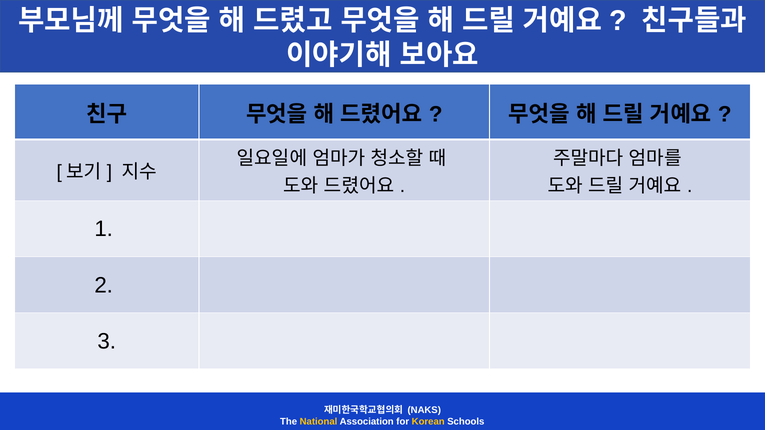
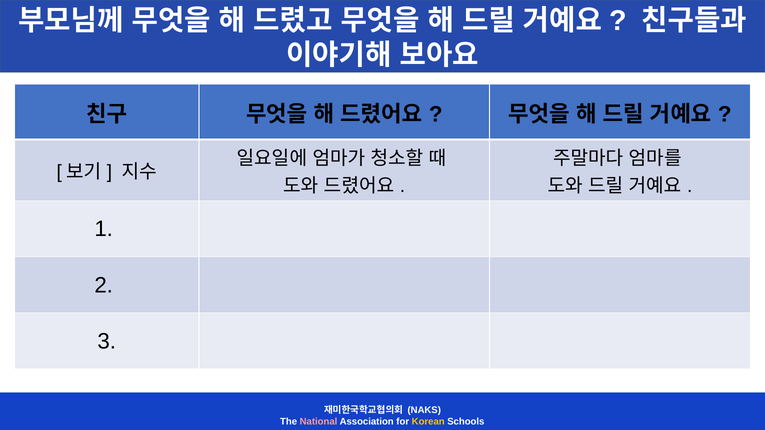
National colour: yellow -> pink
